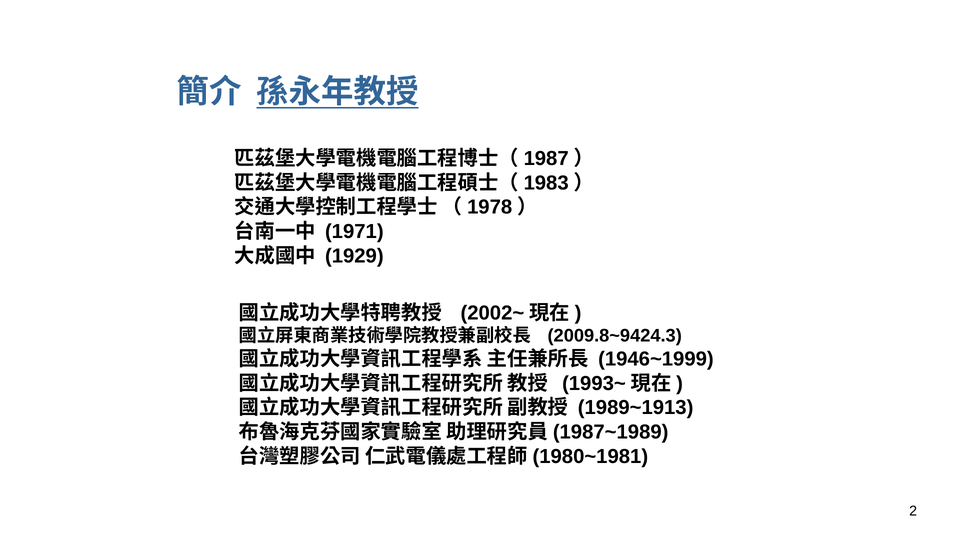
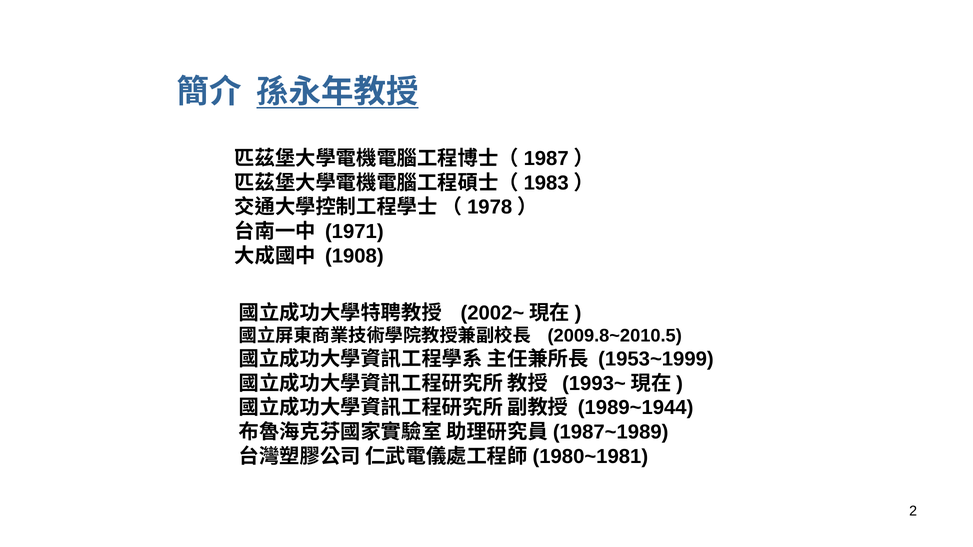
1929: 1929 -> 1908
2009.8~9424.3: 2009.8~9424.3 -> 2009.8~2010.5
1946~1999: 1946~1999 -> 1953~1999
1989~1913: 1989~1913 -> 1989~1944
